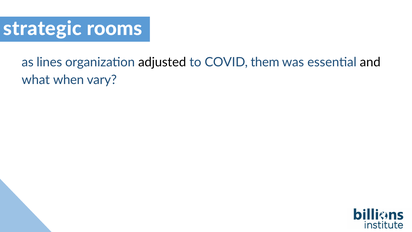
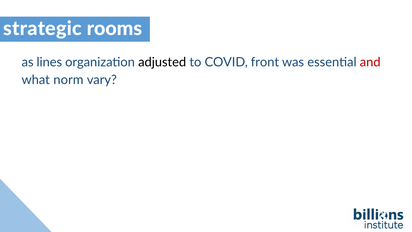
them: them -> front
and colour: black -> red
when: when -> norm
